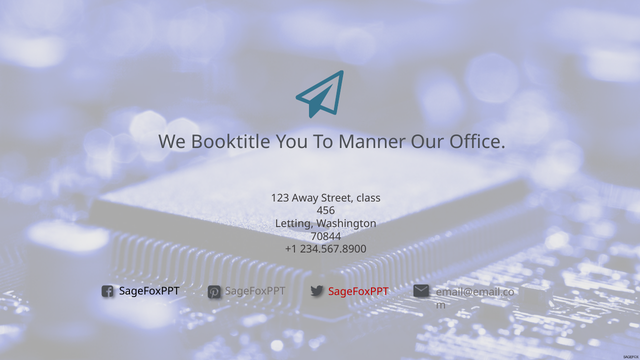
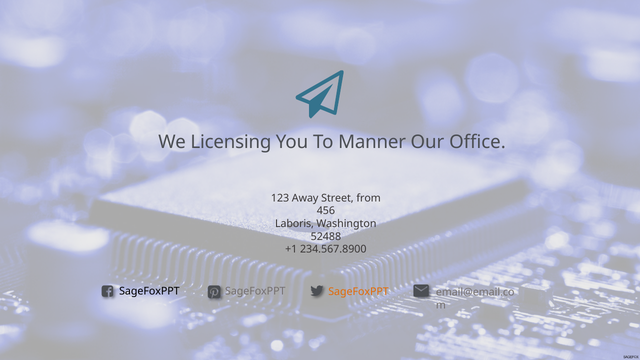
Booktitle: Booktitle -> Licensing
class: class -> from
Letting: Letting -> Laboris
70844: 70844 -> 52488
SageFoxPPT at (359, 292) colour: red -> orange
